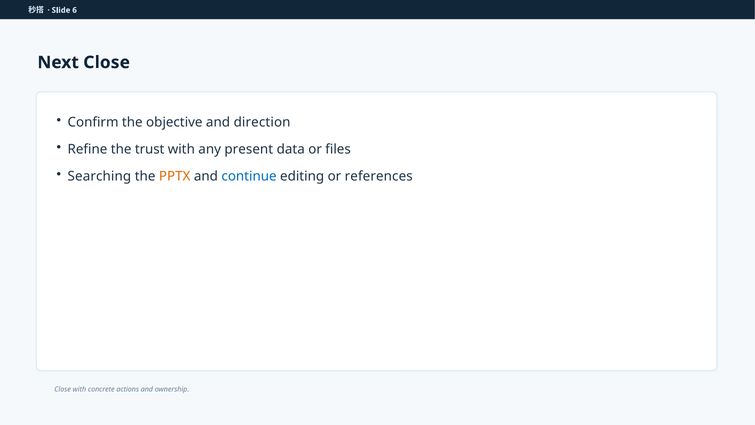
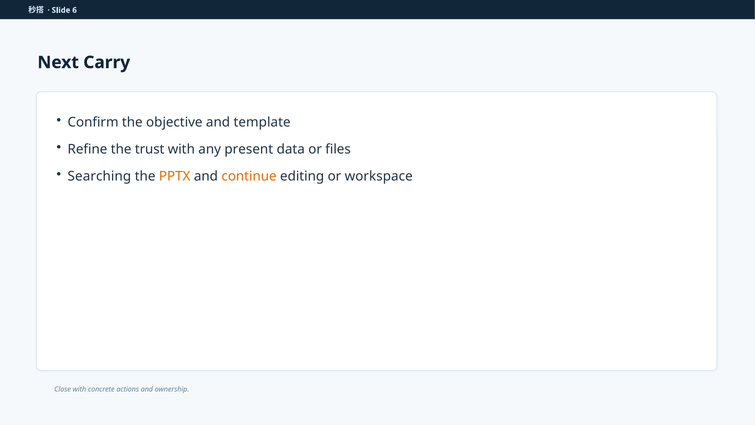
Next Close: Close -> Carry
direction: direction -> template
continue colour: blue -> orange
references: references -> workspace
